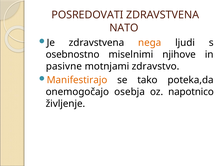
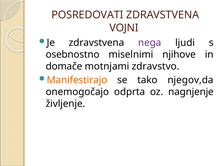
NATO: NATO -> VOJNI
nega colour: orange -> purple
pasivne: pasivne -> domače
poteka,da: poteka,da -> njegov,da
osebja: osebja -> odprta
napotnico: napotnico -> nagnjenje
